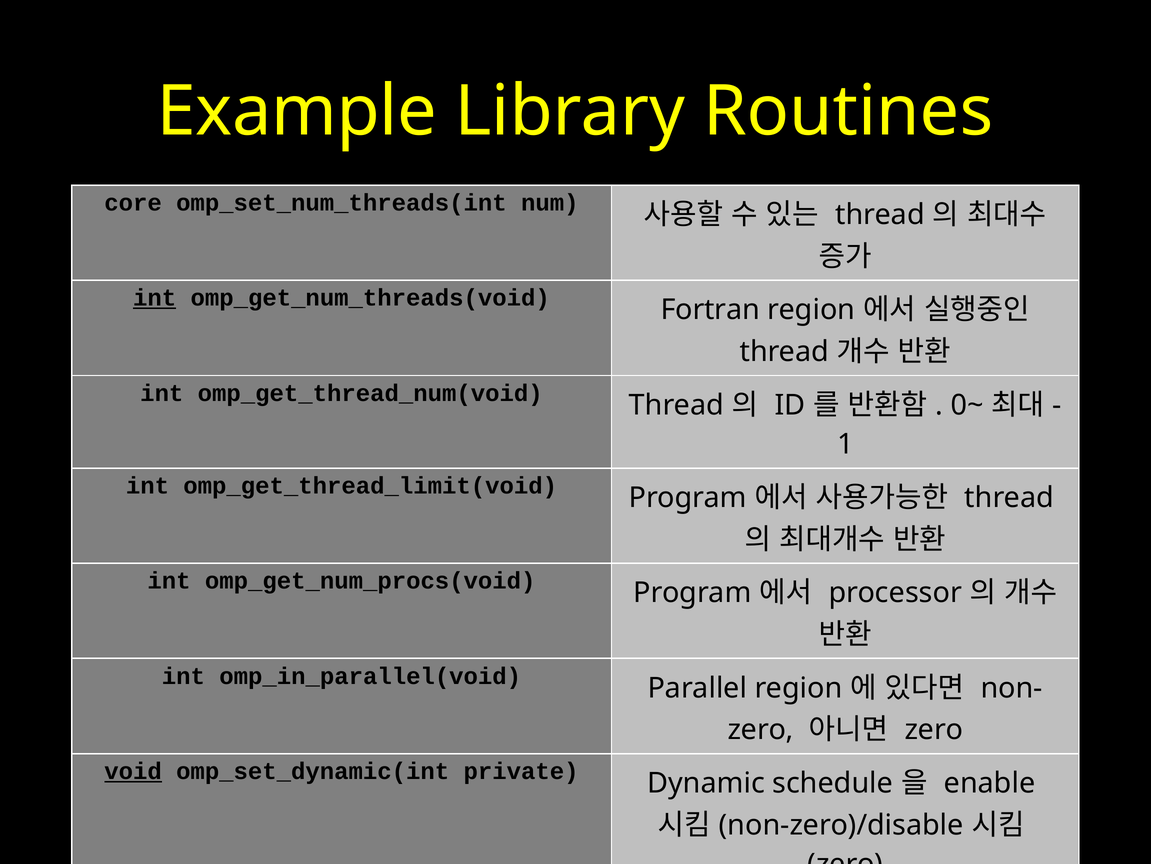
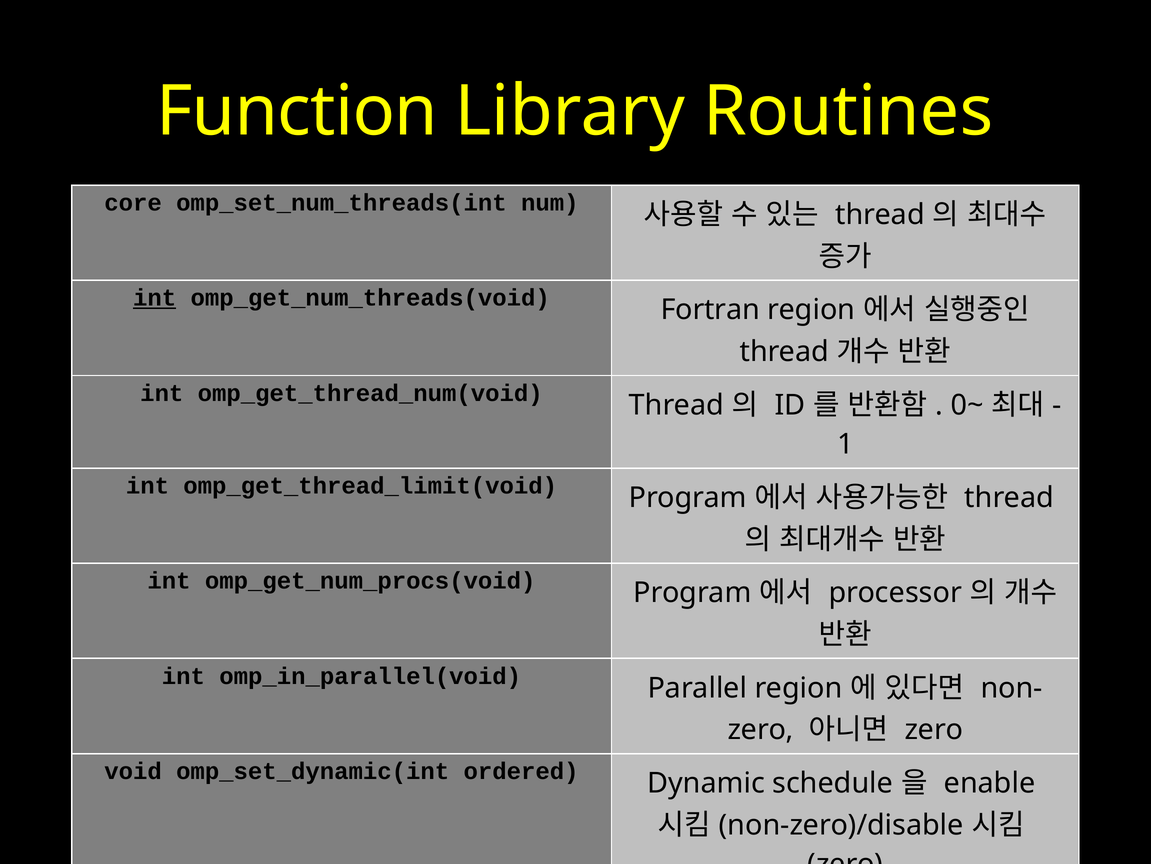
Example: Example -> Function
void underline: present -> none
private: private -> ordered
